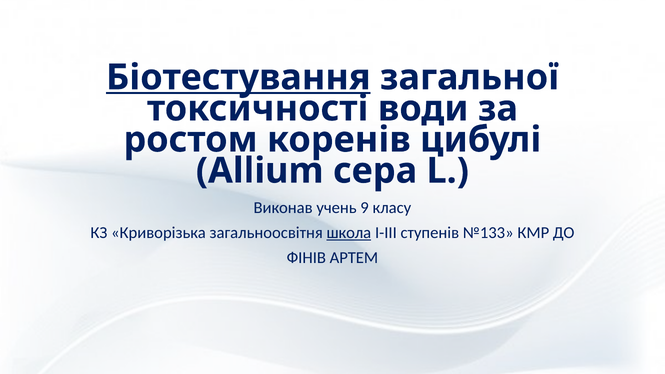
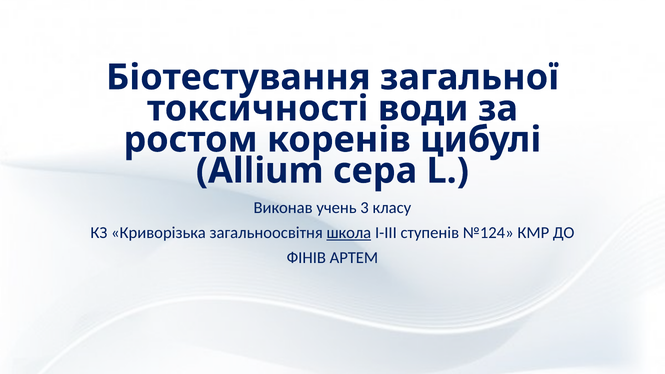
Біотестування underline: present -> none
9: 9 -> 3
№133: №133 -> №124
